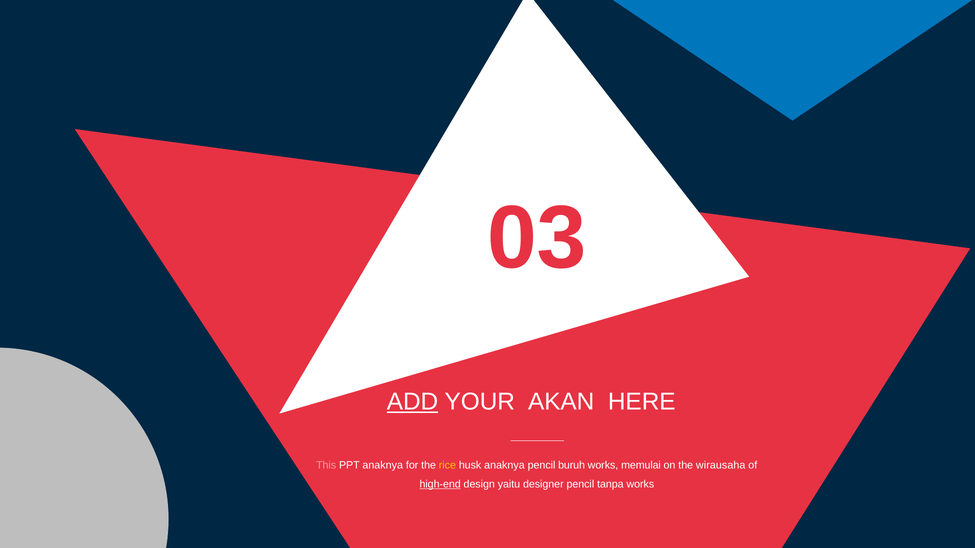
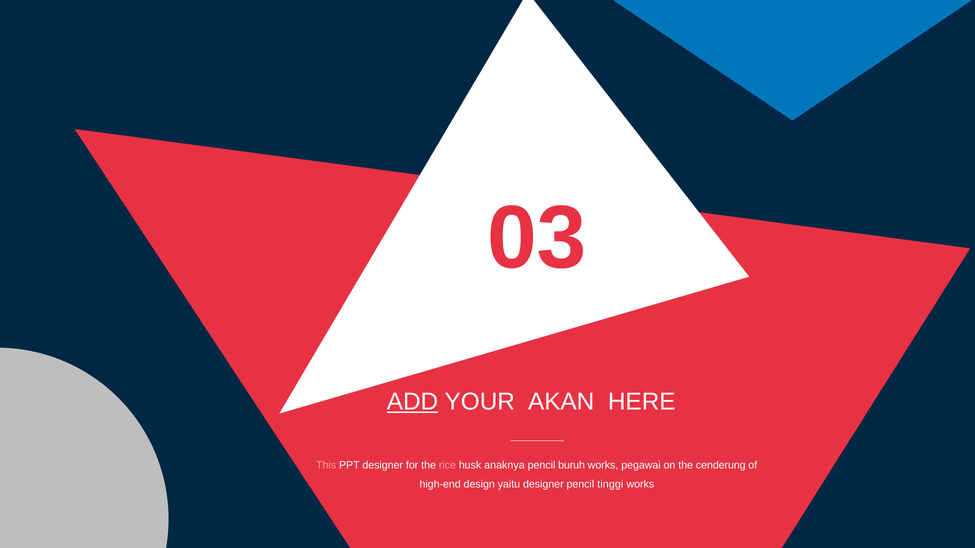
PPT anaknya: anaknya -> designer
rice colour: yellow -> pink
memulai: memulai -> pegawai
wirausaha: wirausaha -> cenderung
high-end underline: present -> none
tanpa: tanpa -> tinggi
